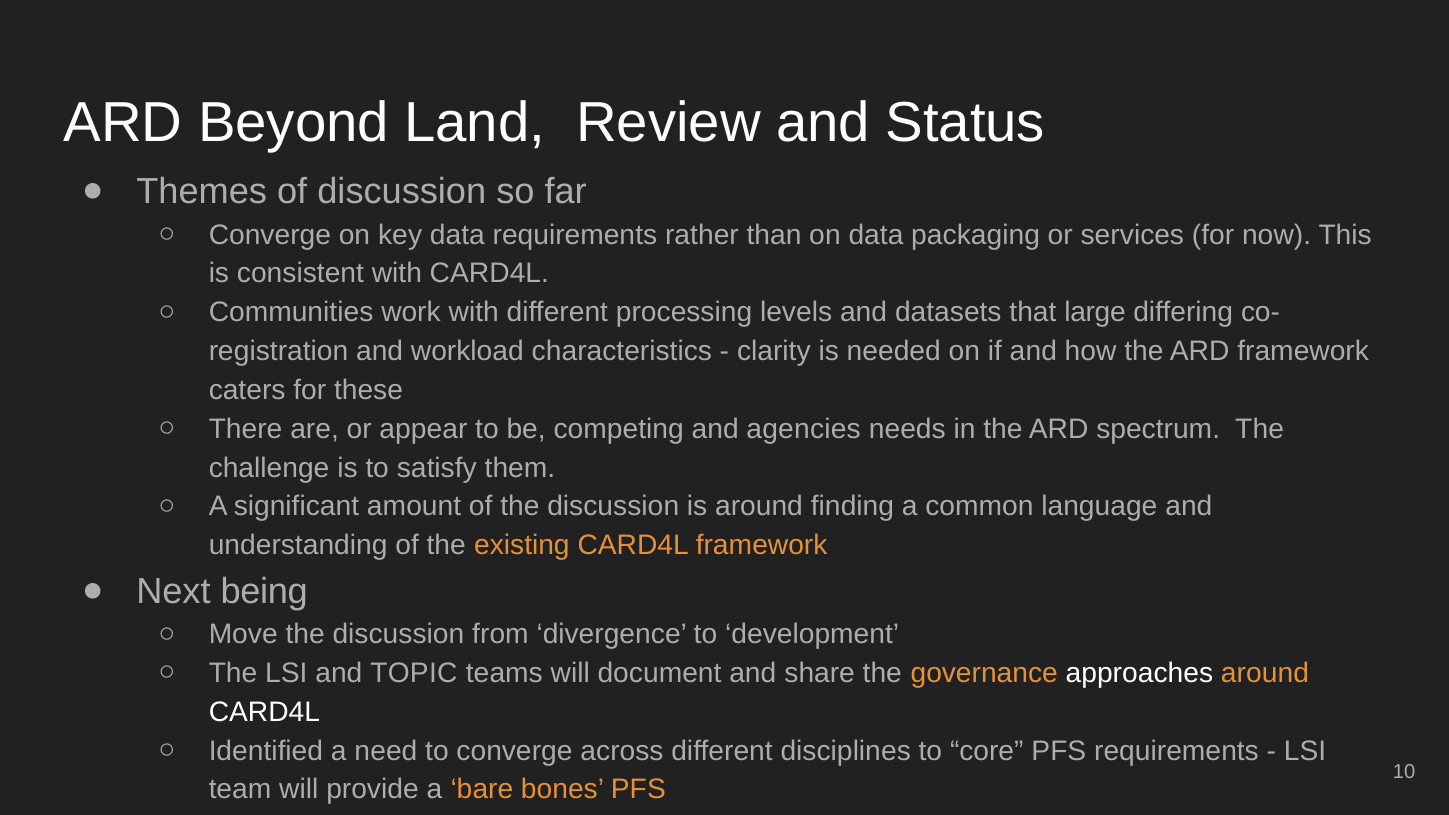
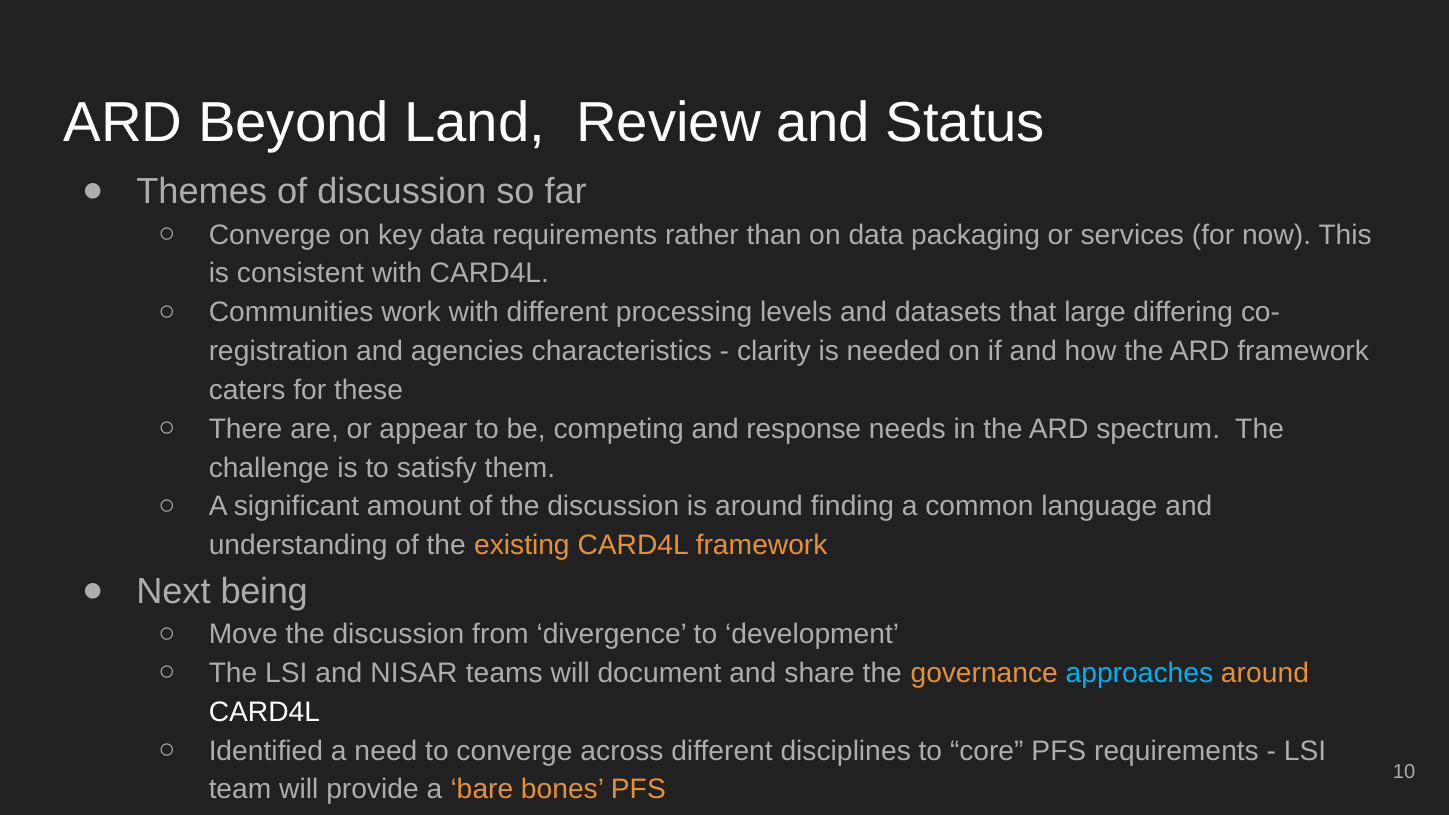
workload: workload -> agencies
agencies: agencies -> response
TOPIC: TOPIC -> NISAR
approaches colour: white -> light blue
